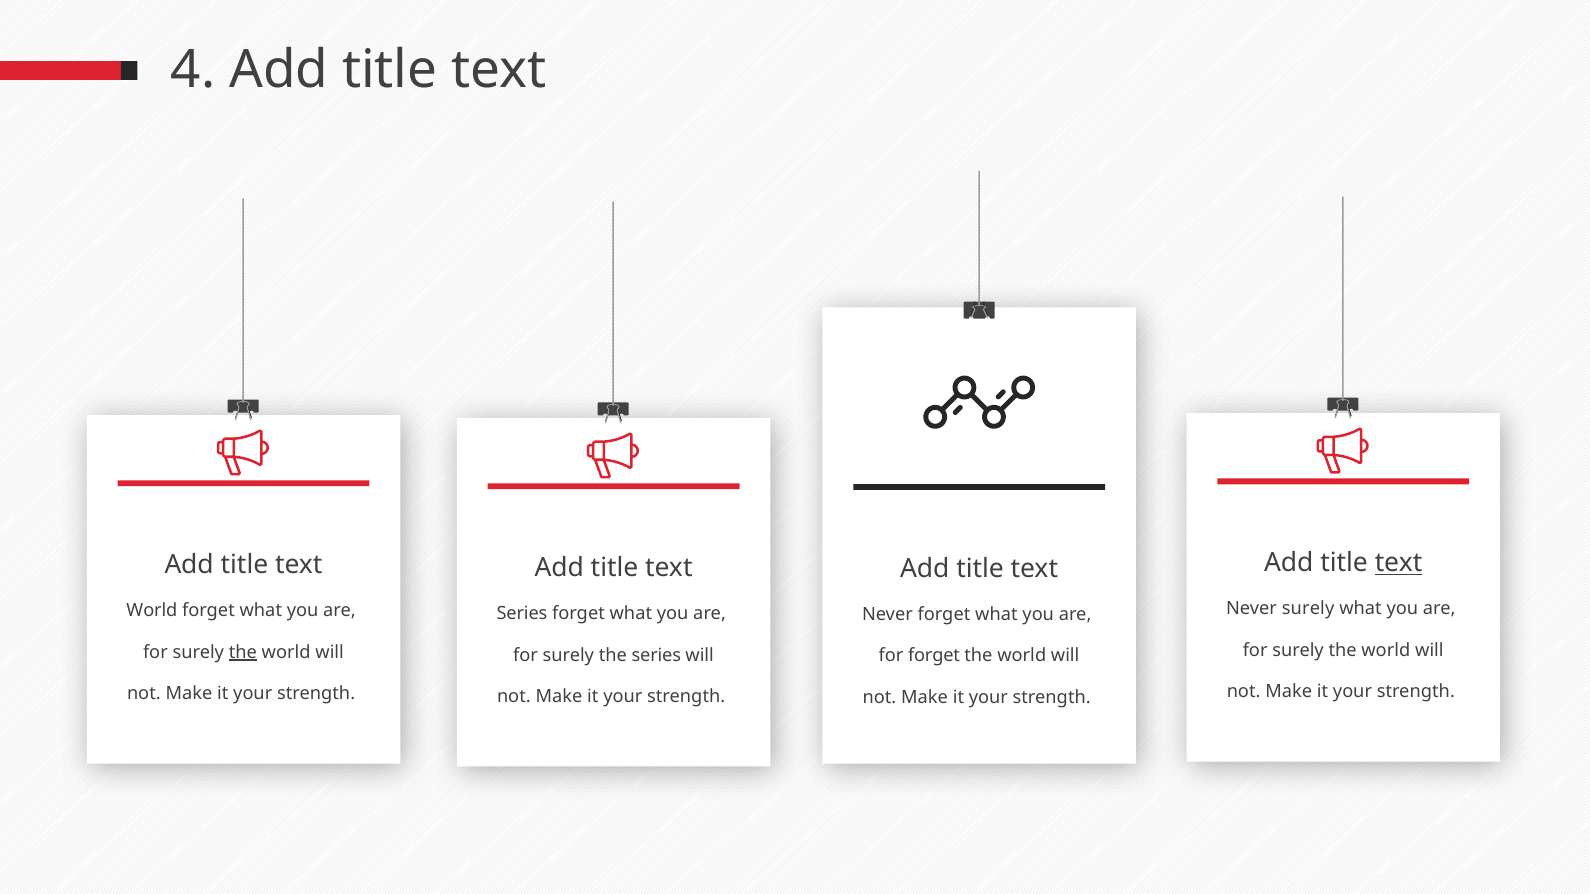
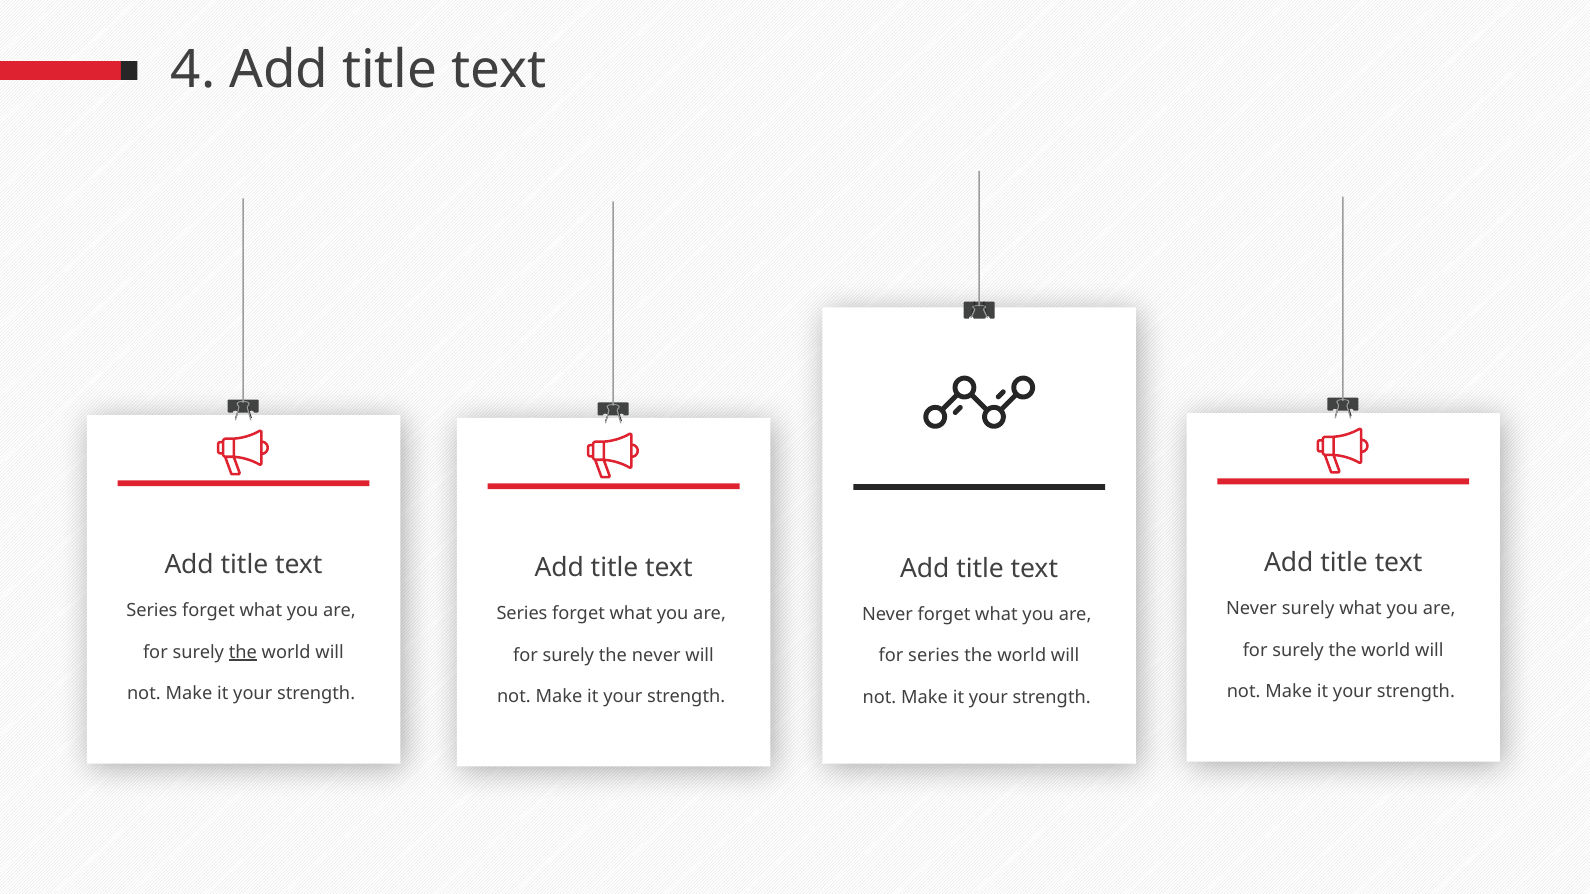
text at (1399, 563) underline: present -> none
World at (152, 611): World -> Series
the series: series -> never
for forget: forget -> series
